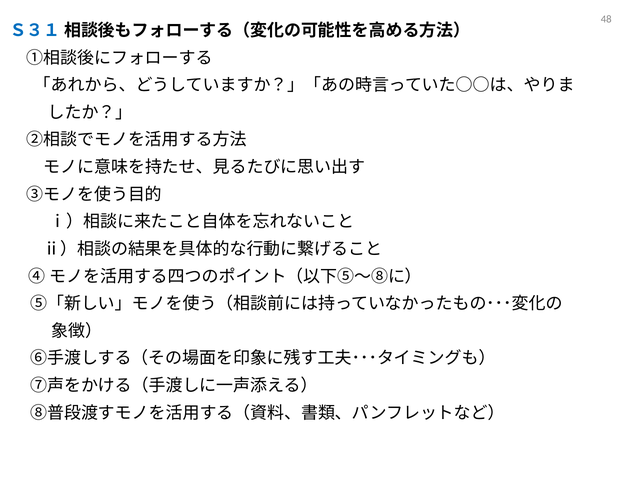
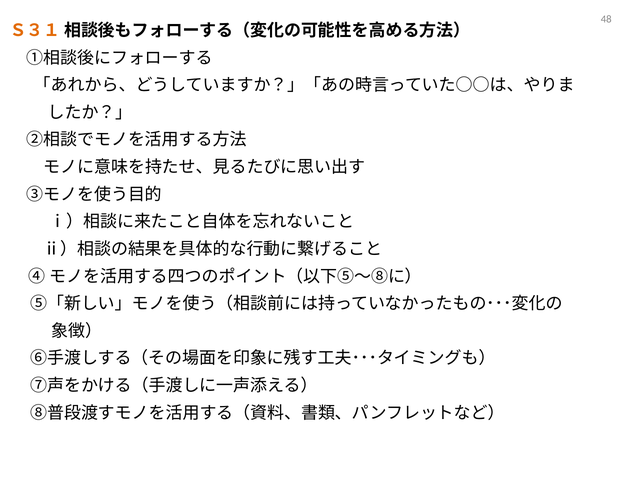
Ｓ３１ colour: blue -> orange
